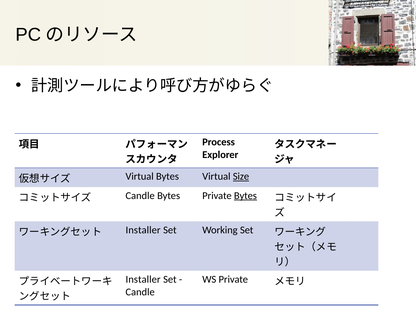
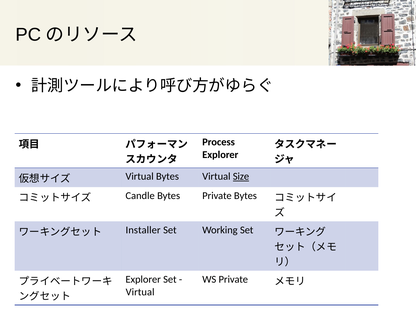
Bytes at (245, 196) underline: present -> none
Installer at (143, 279): Installer -> Explorer
Candle at (140, 292): Candle -> Virtual
